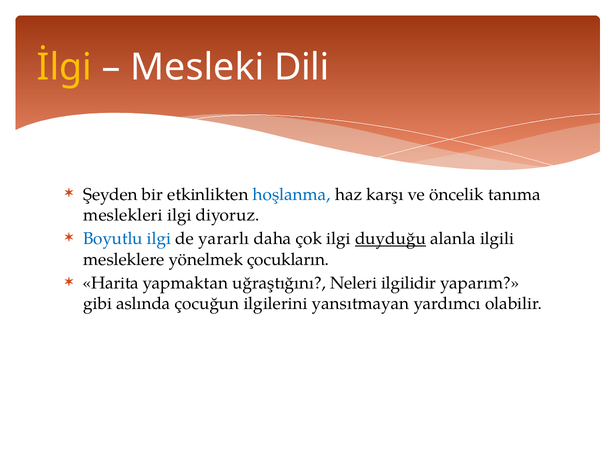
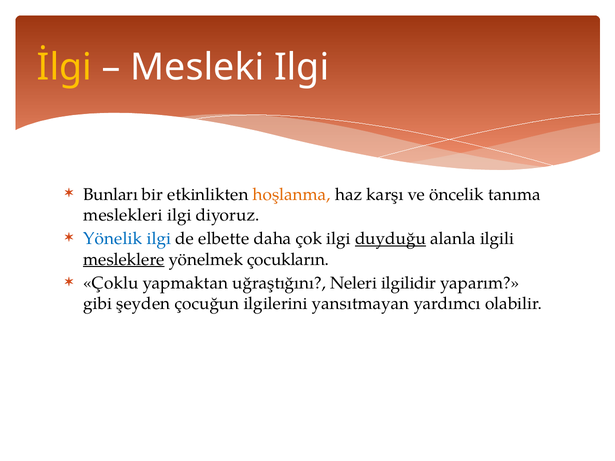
Mesleki Dili: Dili -> Ilgi
Şeyden: Şeyden -> Bunları
hoşlanma colour: blue -> orange
Boyutlu: Boyutlu -> Yönelik
yararlı: yararlı -> elbette
mesleklere underline: none -> present
Harita: Harita -> Çoklu
aslında: aslında -> şeyden
